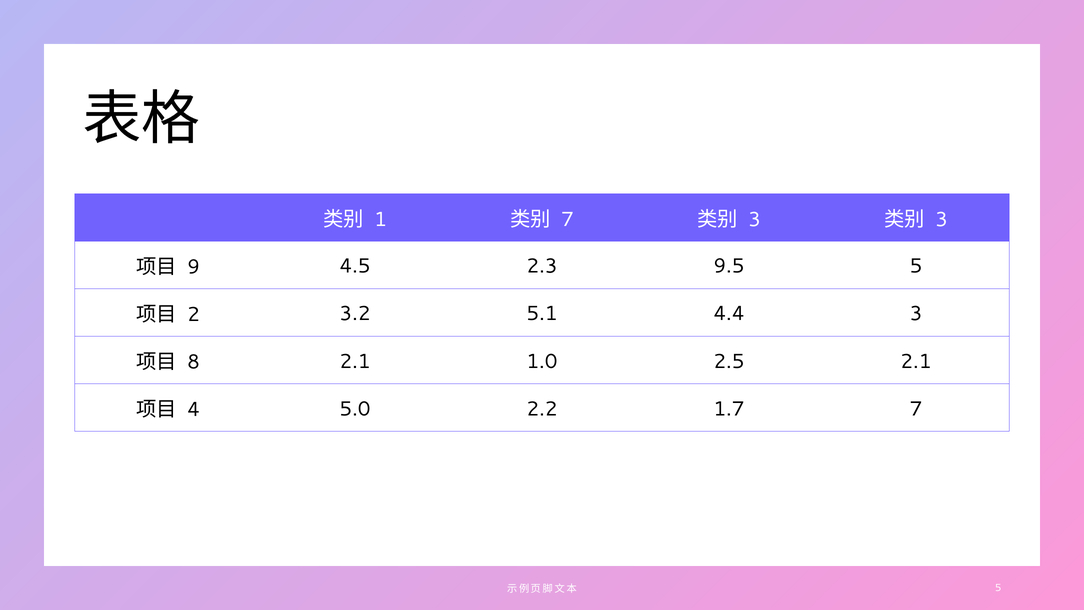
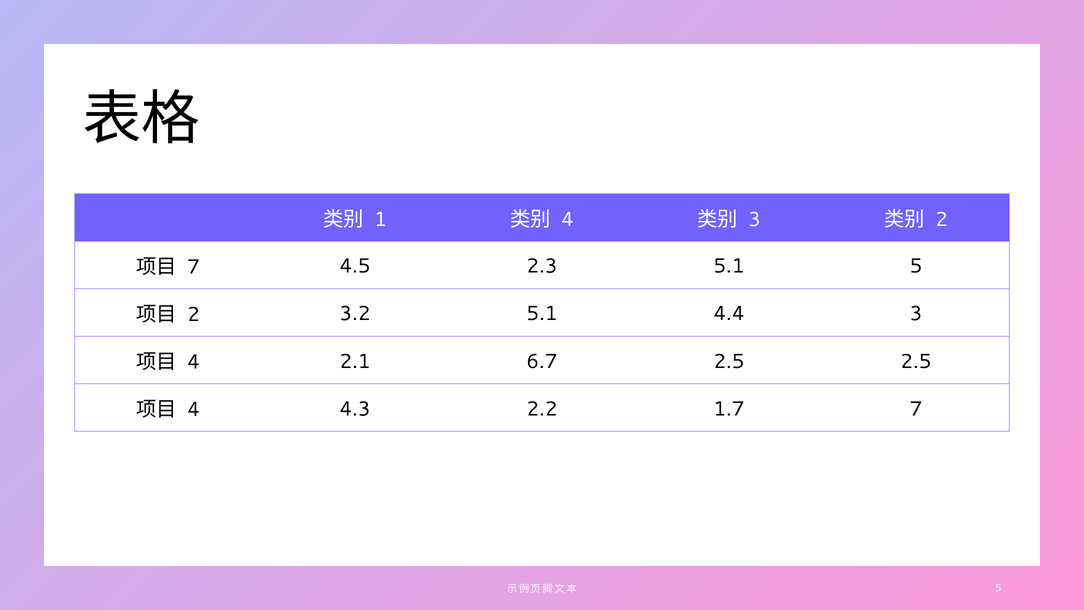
7 at (568, 219): 7 -> 4
3 at (941, 219): 3 -> 2
9 at (194, 267): 9 -> 7
2.3 9.5: 9.5 -> 5.1
8 at (194, 362): 8 -> 4
1.0: 1.0 -> 6.7
2.5 2.1: 2.1 -> 2.5
5.0: 5.0 -> 4.3
